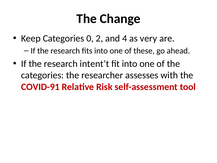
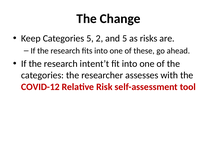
Categories 0: 0 -> 5
and 4: 4 -> 5
very: very -> risks
COVID-91: COVID-91 -> COVID-12
